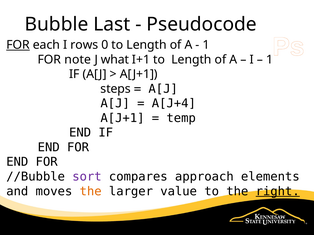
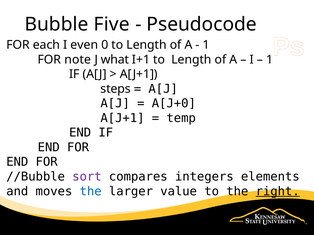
Last: Last -> Five
FOR at (18, 45) underline: present -> none
rows: rows -> even
A[J+4: A[J+4 -> A[J+0
approach: approach -> integers
the at (91, 192) colour: orange -> blue
